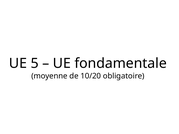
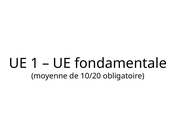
5: 5 -> 1
